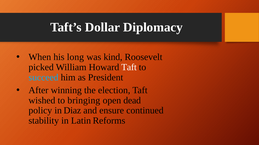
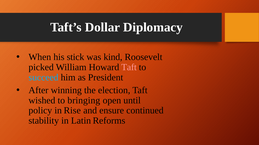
long: long -> stick
Taft at (129, 67) colour: white -> pink
dead: dead -> until
Diaz: Diaz -> Rise
